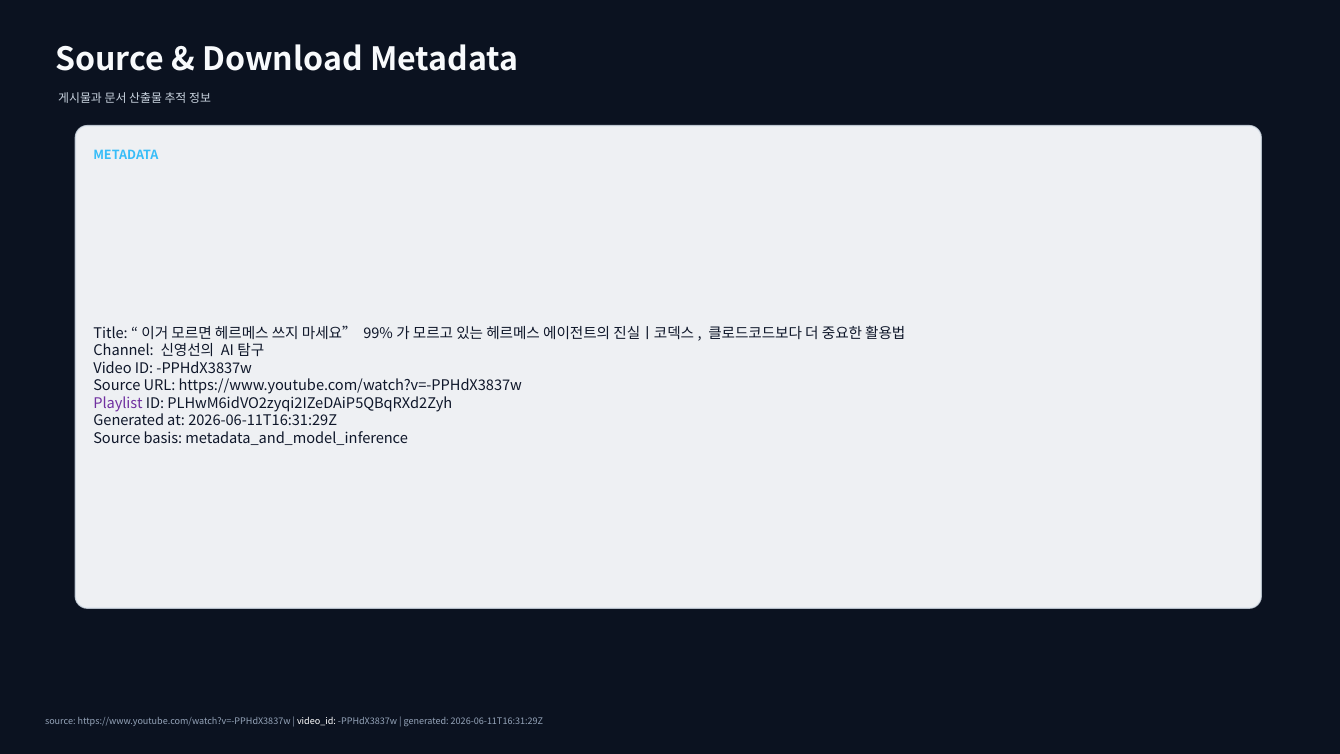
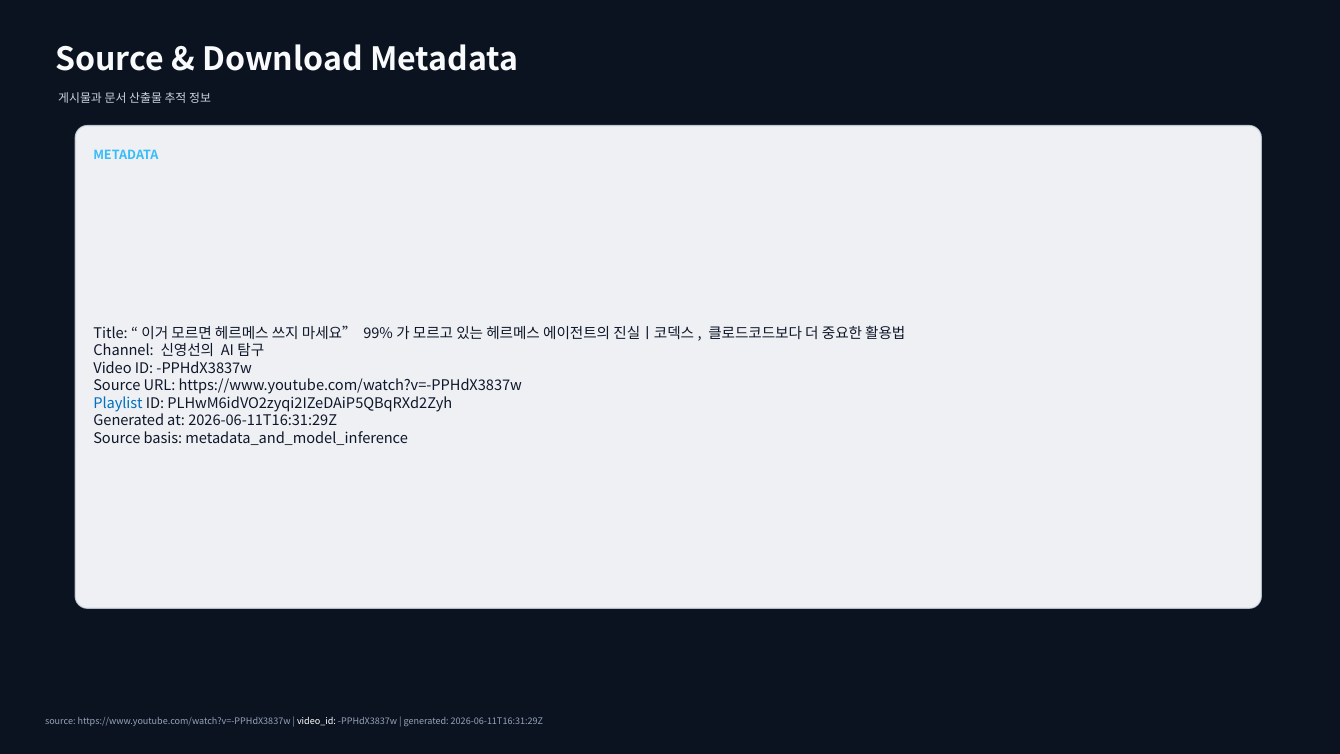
Playlist colour: purple -> blue
